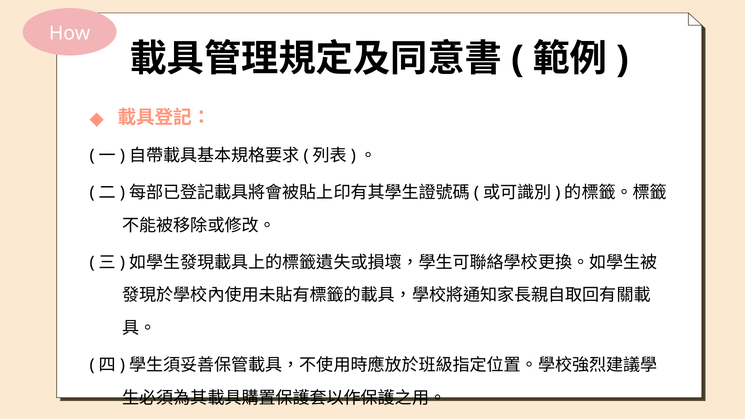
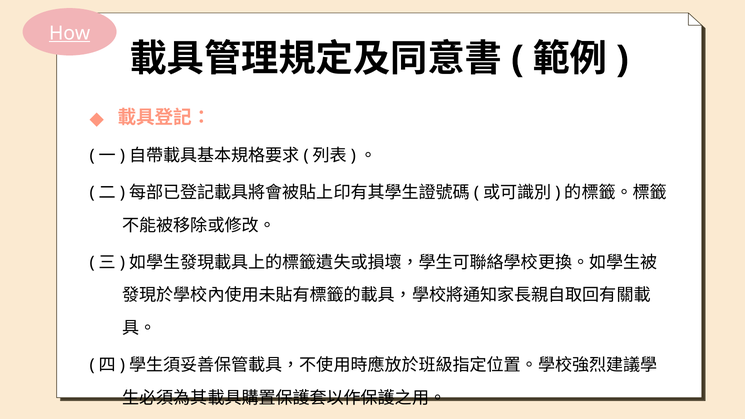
How underline: none -> present
